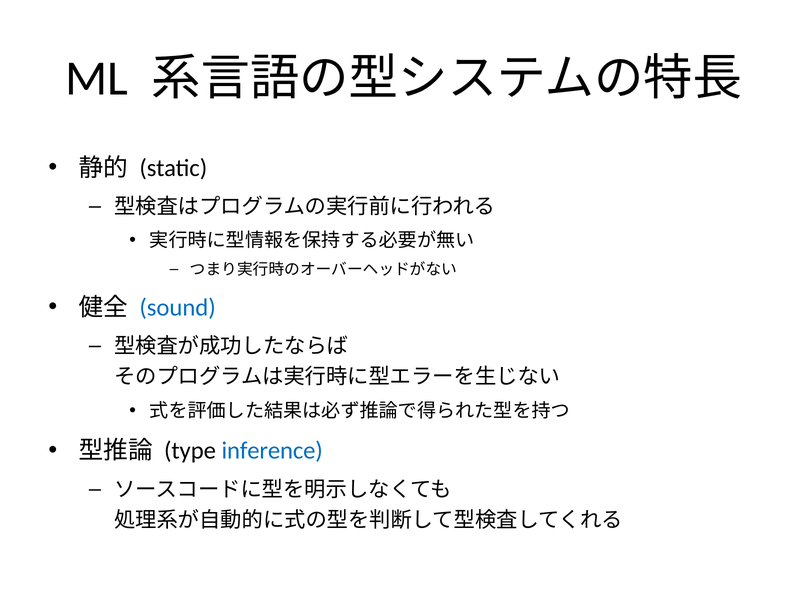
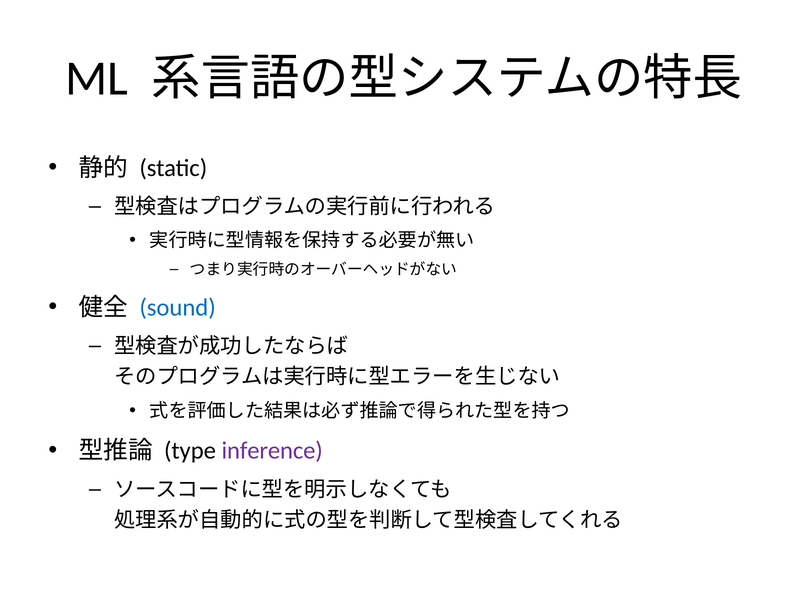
inference colour: blue -> purple
